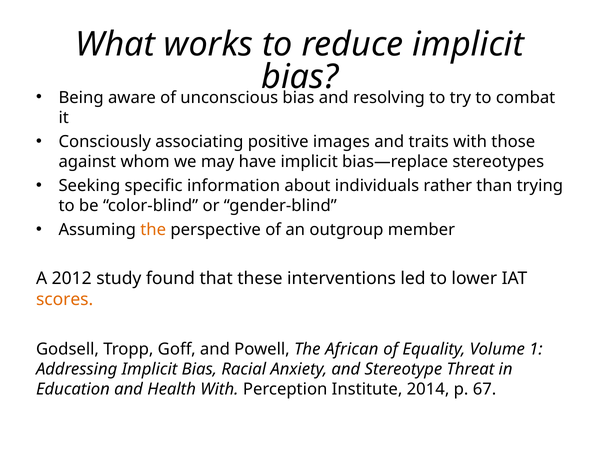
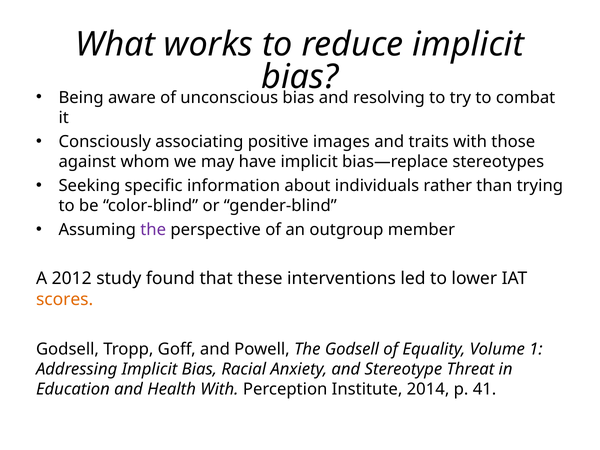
the at (153, 230) colour: orange -> purple
The African: African -> Godsell
67: 67 -> 41
